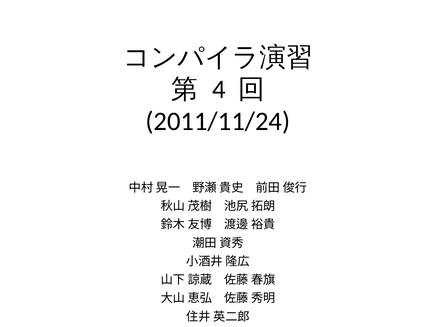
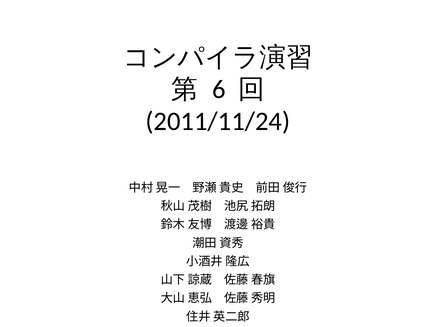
4: 4 -> 6
